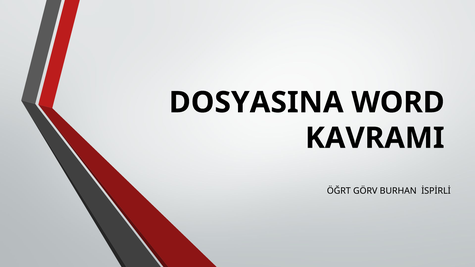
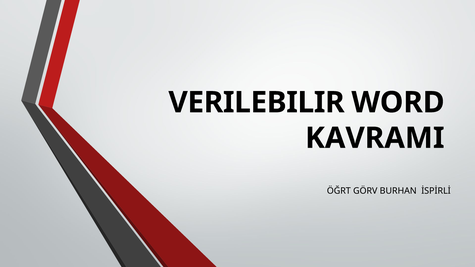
DOSYASINA: DOSYASINA -> VERILEBILIR
